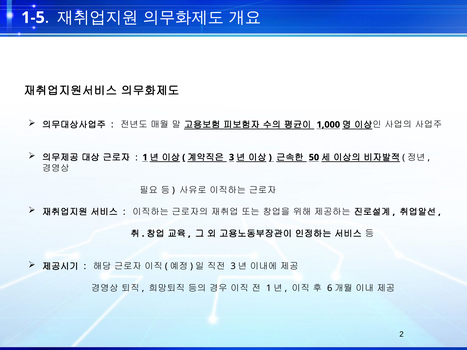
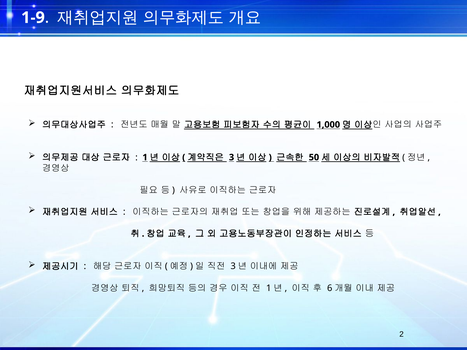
1-5: 1-5 -> 1-9
